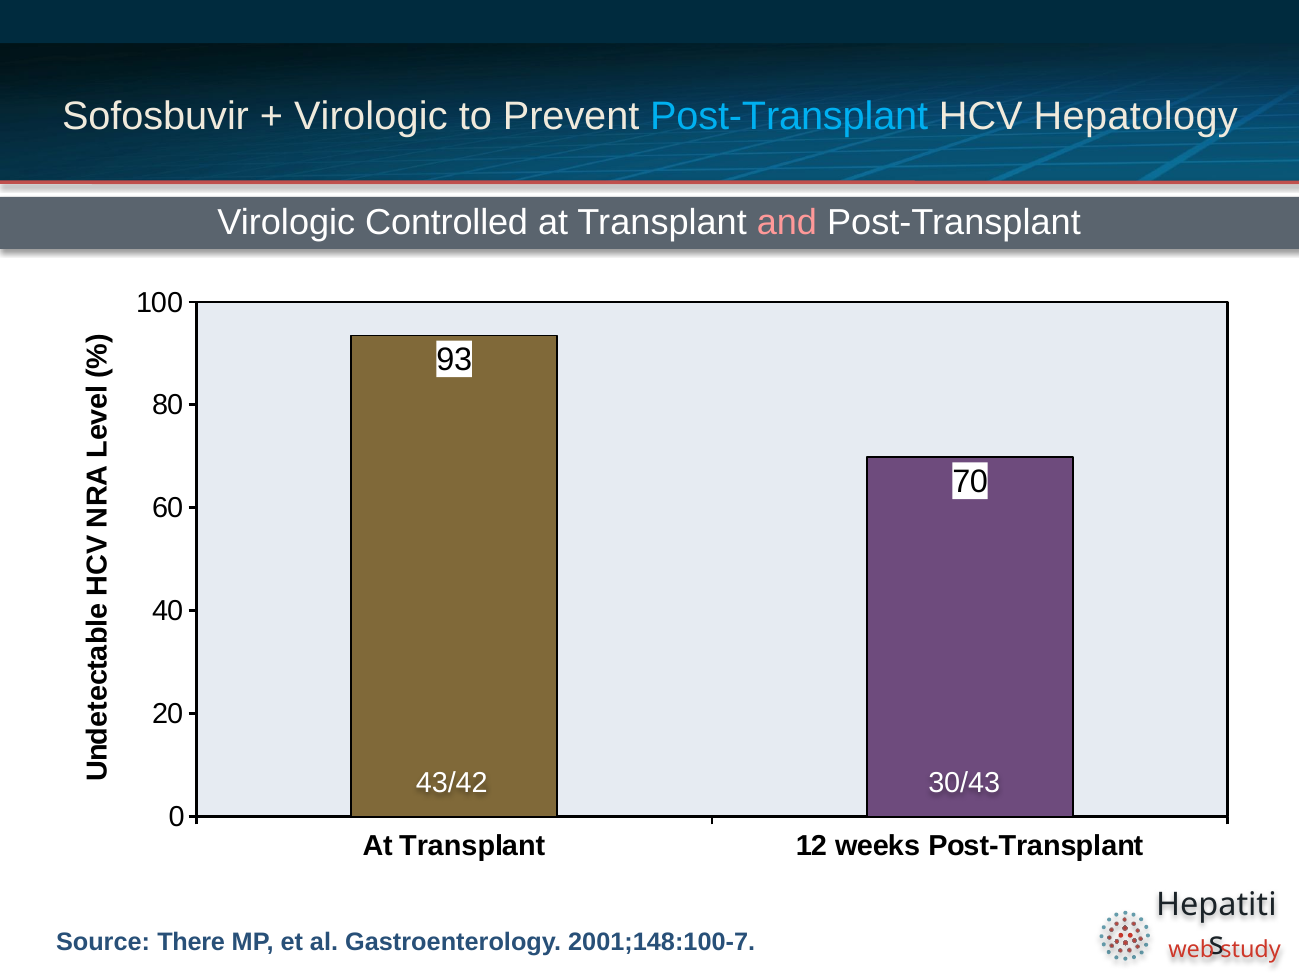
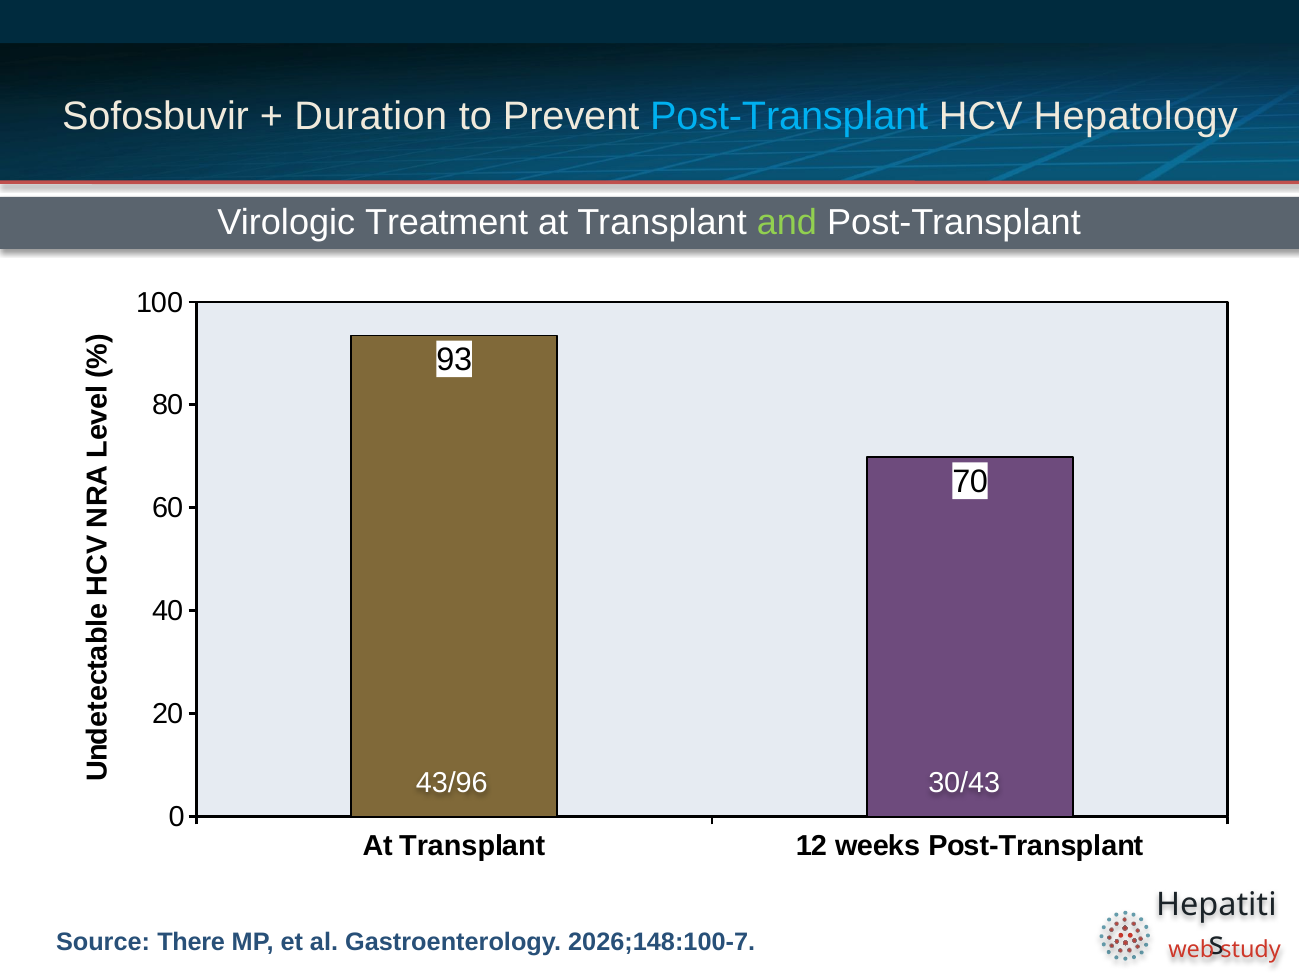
Virologic at (371, 116): Virologic -> Duration
Controlled: Controlled -> Treatment
and colour: pink -> light green
43/42: 43/42 -> 43/96
2001;148:100-7: 2001;148:100-7 -> 2026;148:100-7
